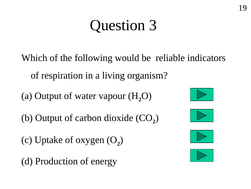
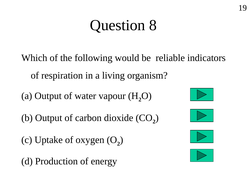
3: 3 -> 8
